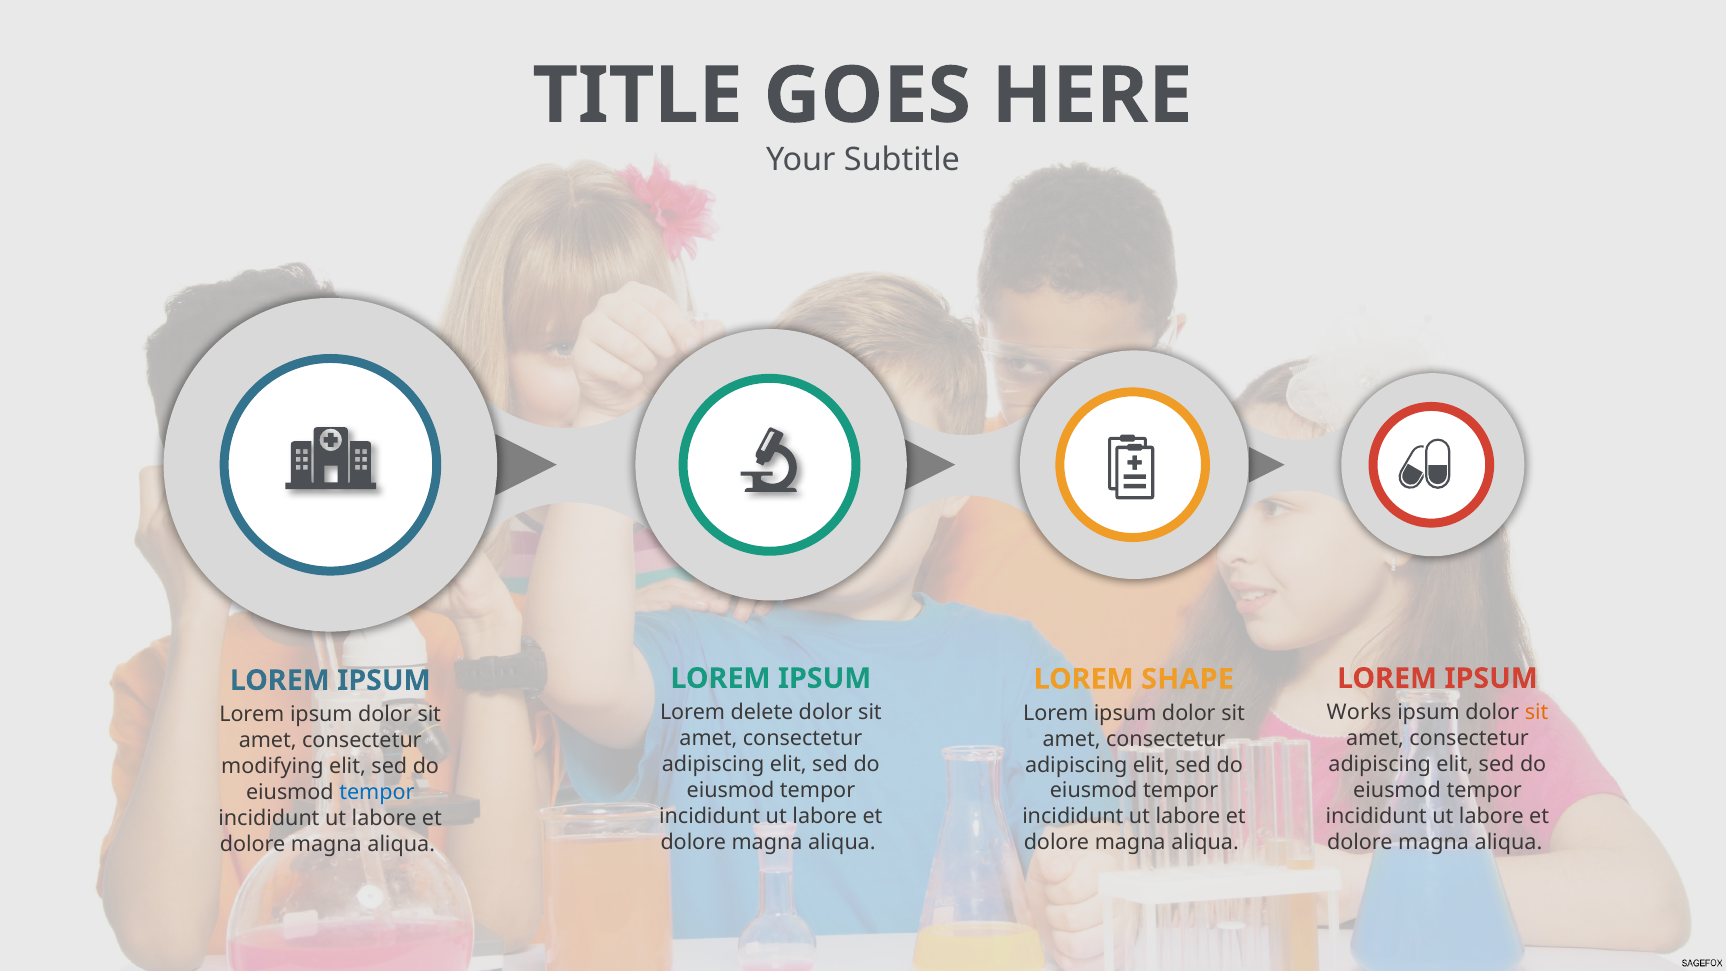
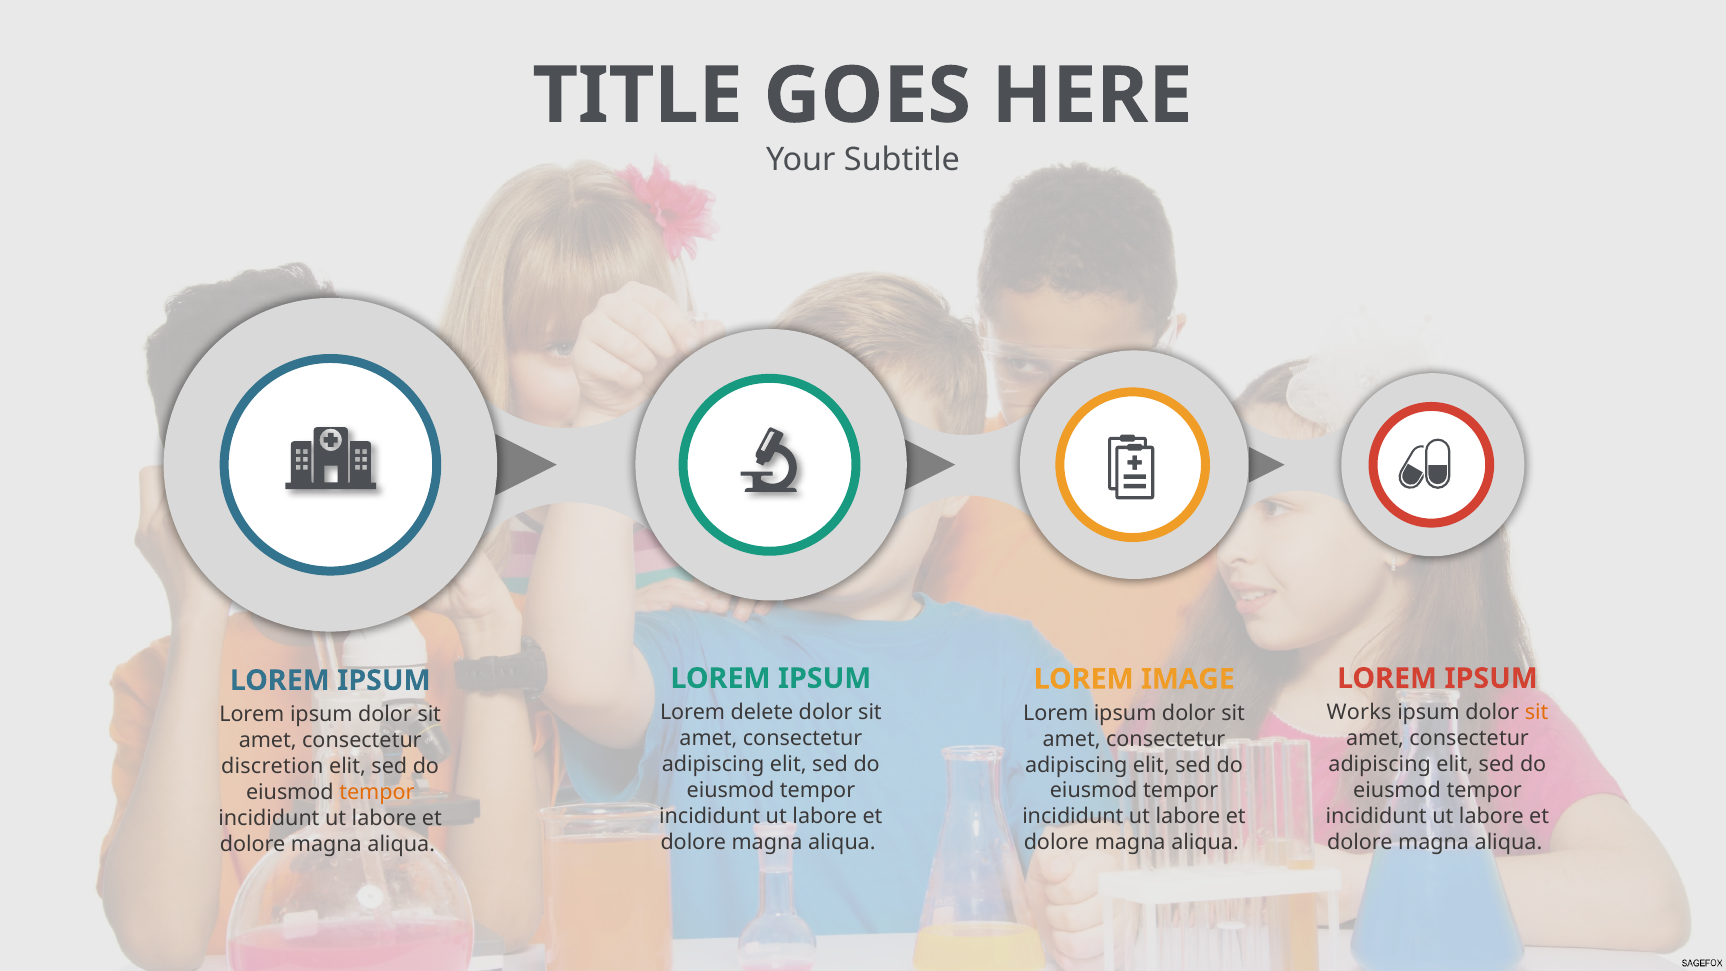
SHAPE: SHAPE -> IMAGE
modifying: modifying -> discretion
tempor at (377, 792) colour: blue -> orange
